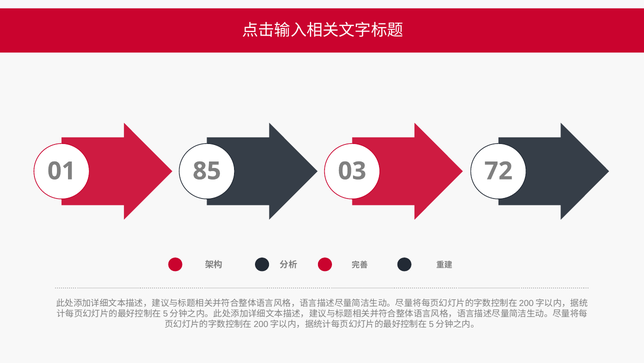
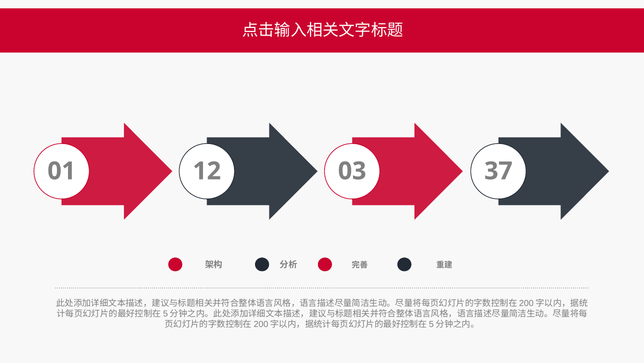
85: 85 -> 12
72: 72 -> 37
